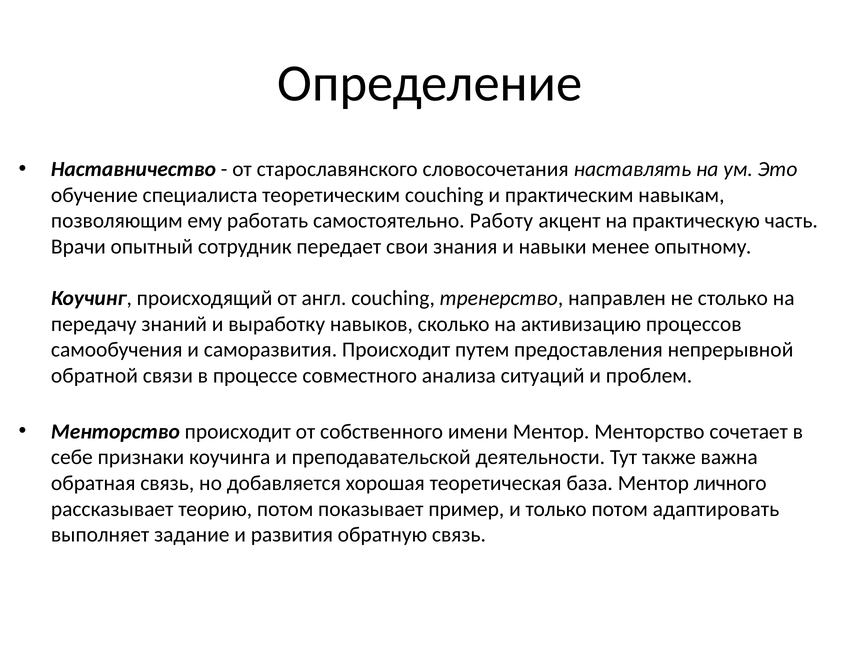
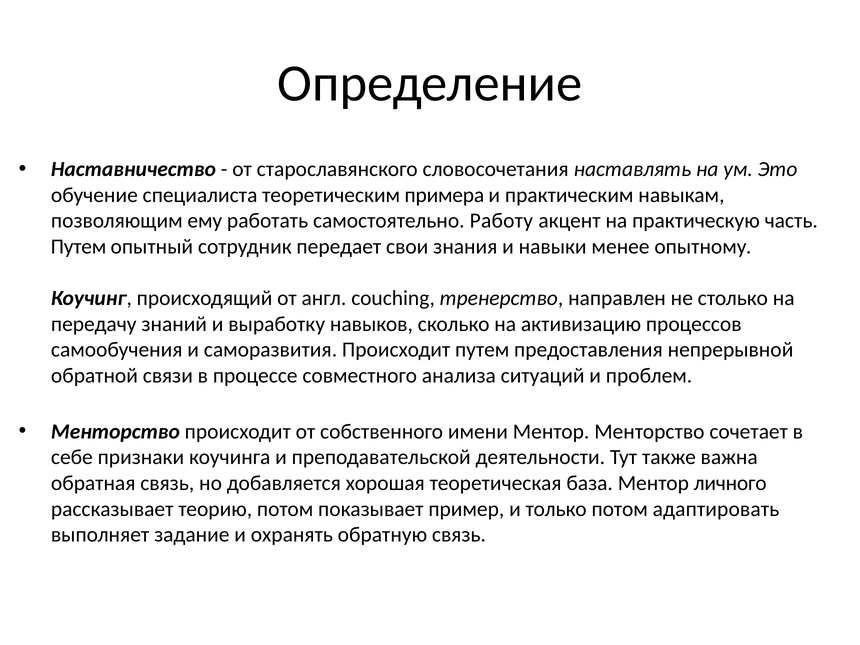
теоретическим couching: couching -> примера
Врачи at (78, 247): Врачи -> Путем
развития: развития -> охранять
